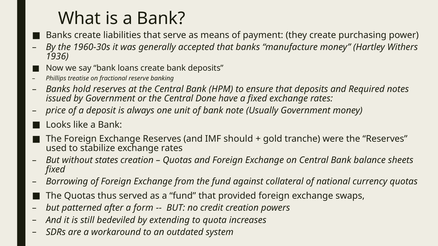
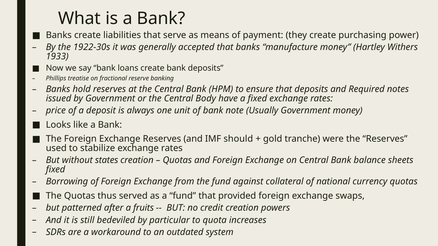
1960-30s: 1960-30s -> 1922-30s
1936: 1936 -> 1933
Done: Done -> Body
form: form -> fruits
extending: extending -> particular
